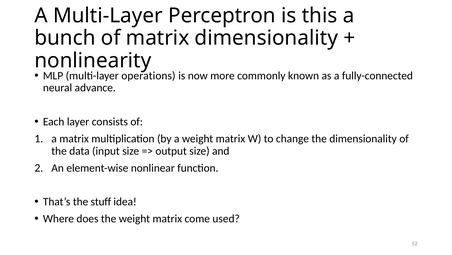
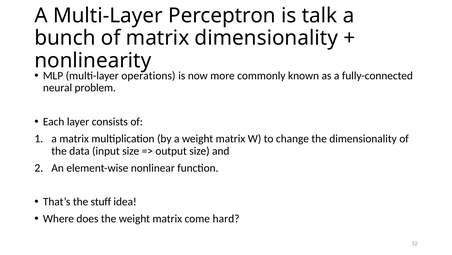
this: this -> talk
advance: advance -> problem
used: used -> hard
